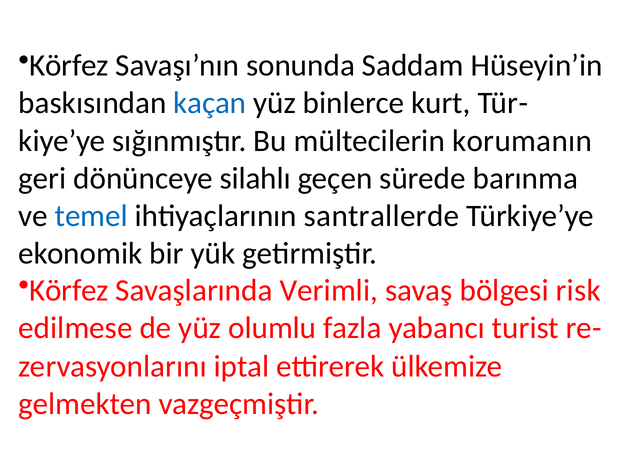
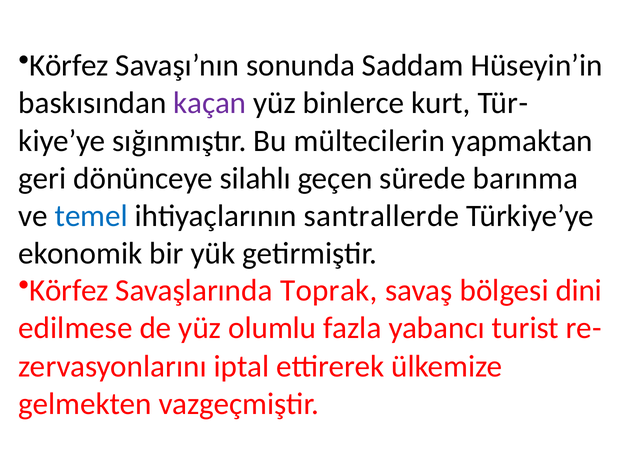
kaçan colour: blue -> purple
korumanın: korumanın -> yapmaktan
Verimli: Verimli -> Toprak
risk: risk -> dini
